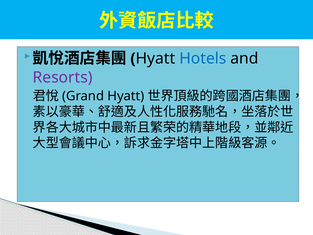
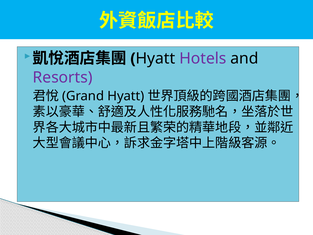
Hotels colour: blue -> purple
